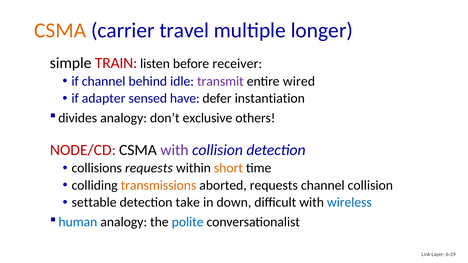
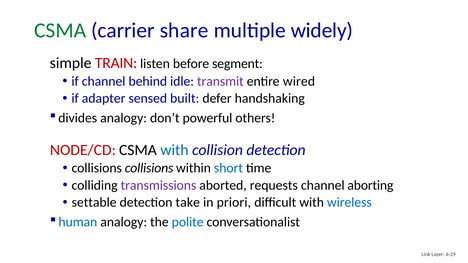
CSMA at (60, 30) colour: orange -> green
travel: travel -> share
longer: longer -> widely
receiver: receiver -> segment
have: have -> built
instantiation: instantiation -> handshaking
exclusive: exclusive -> powerful
with at (174, 150) colour: purple -> blue
collisions requests: requests -> collisions
short colour: orange -> blue
transmissions colour: orange -> purple
channel collision: collision -> aborting
down: down -> priori
